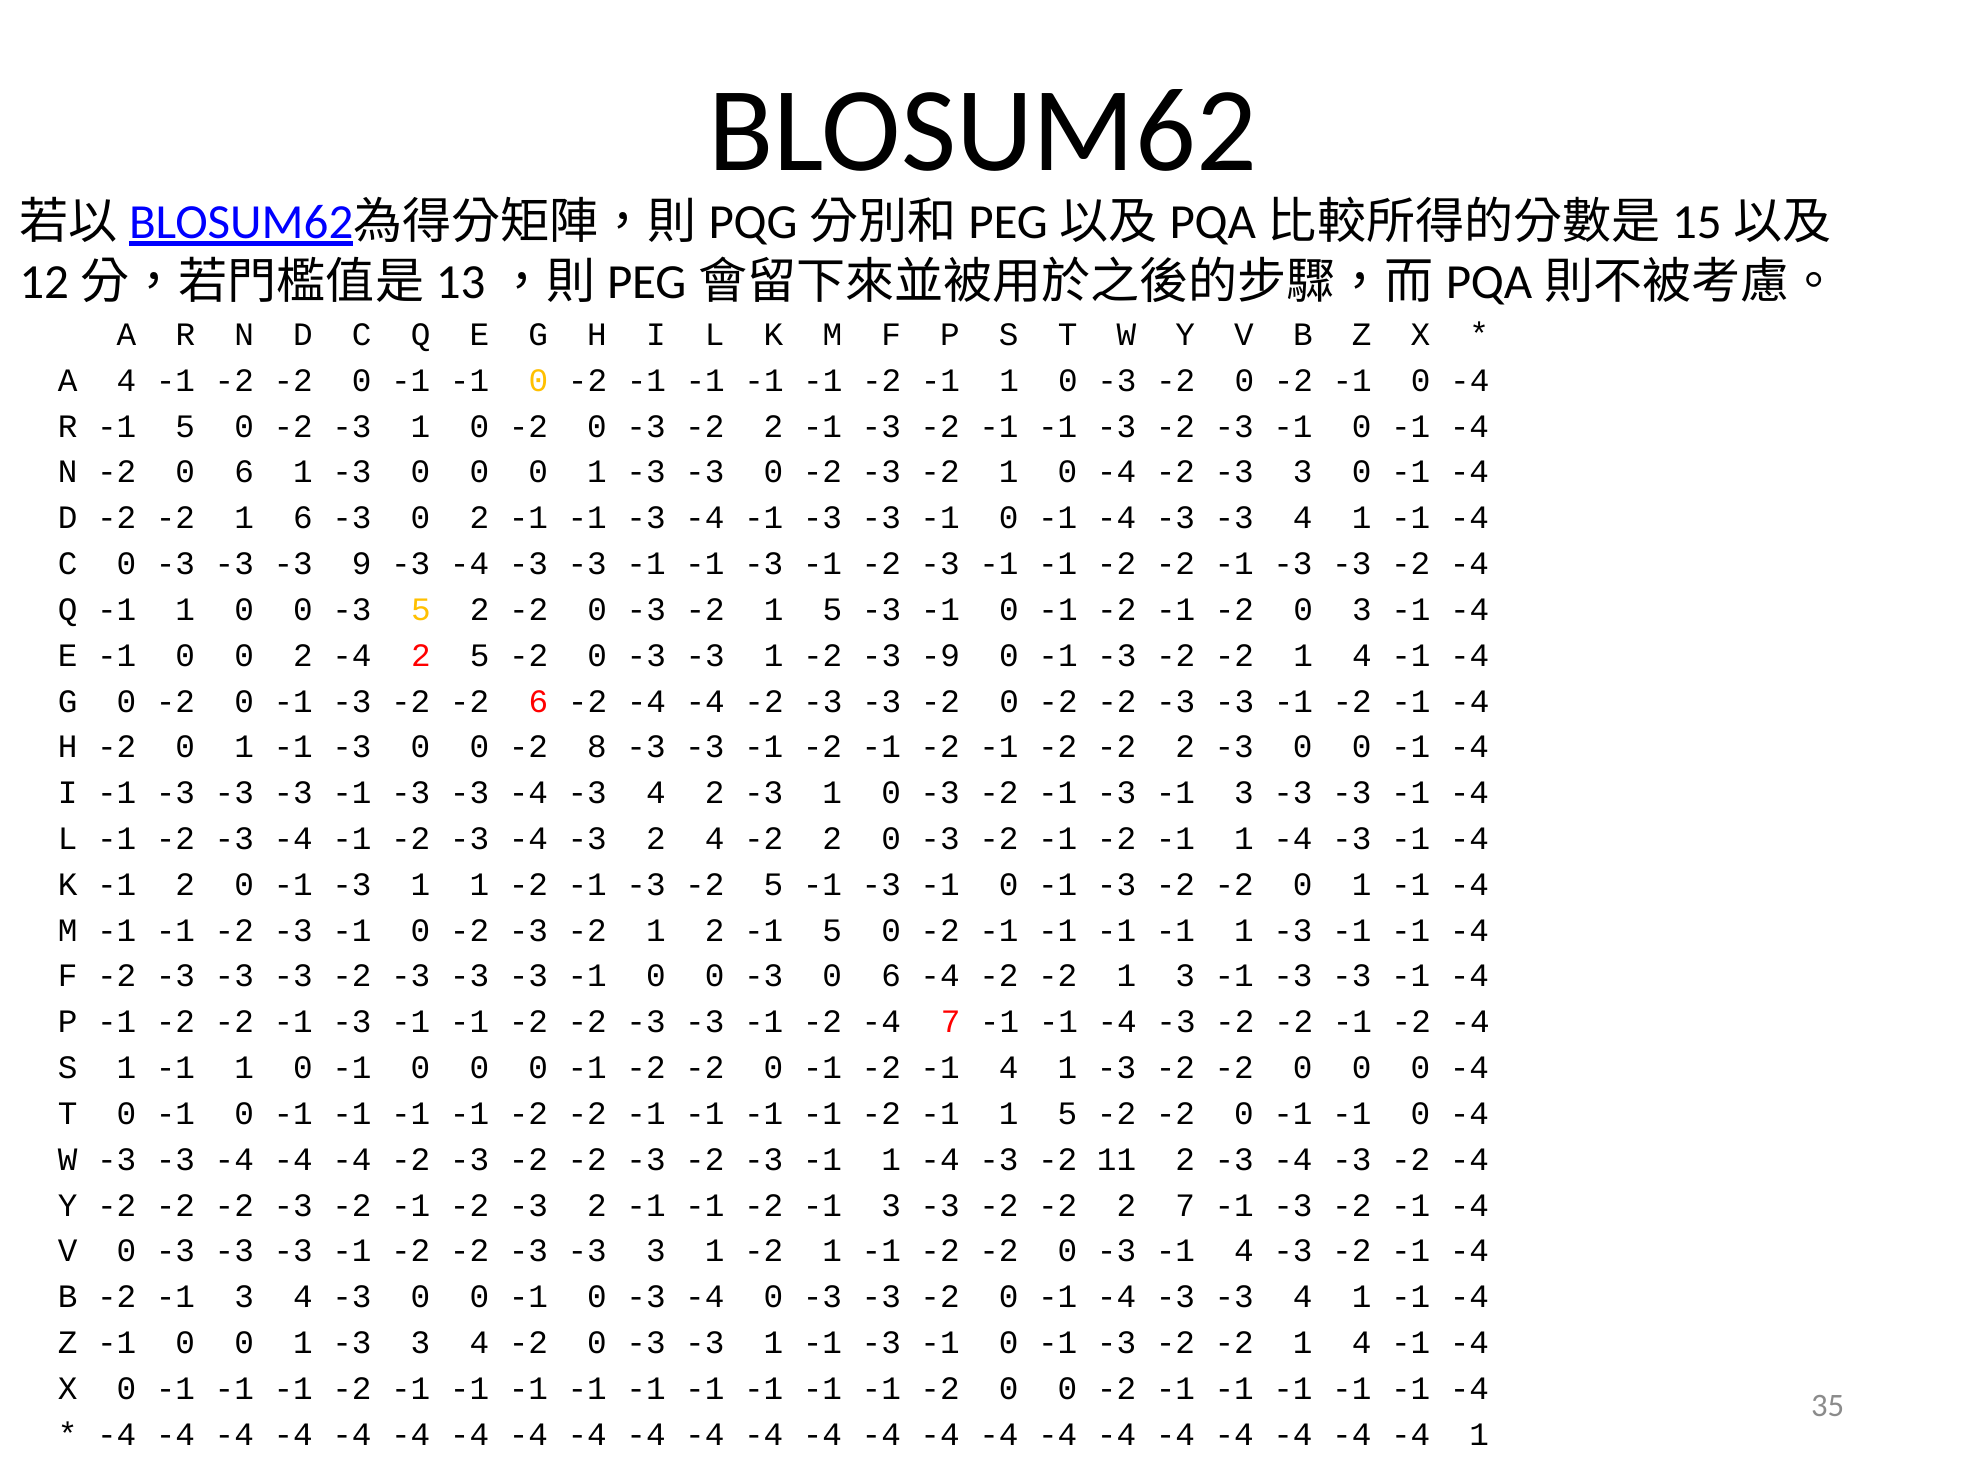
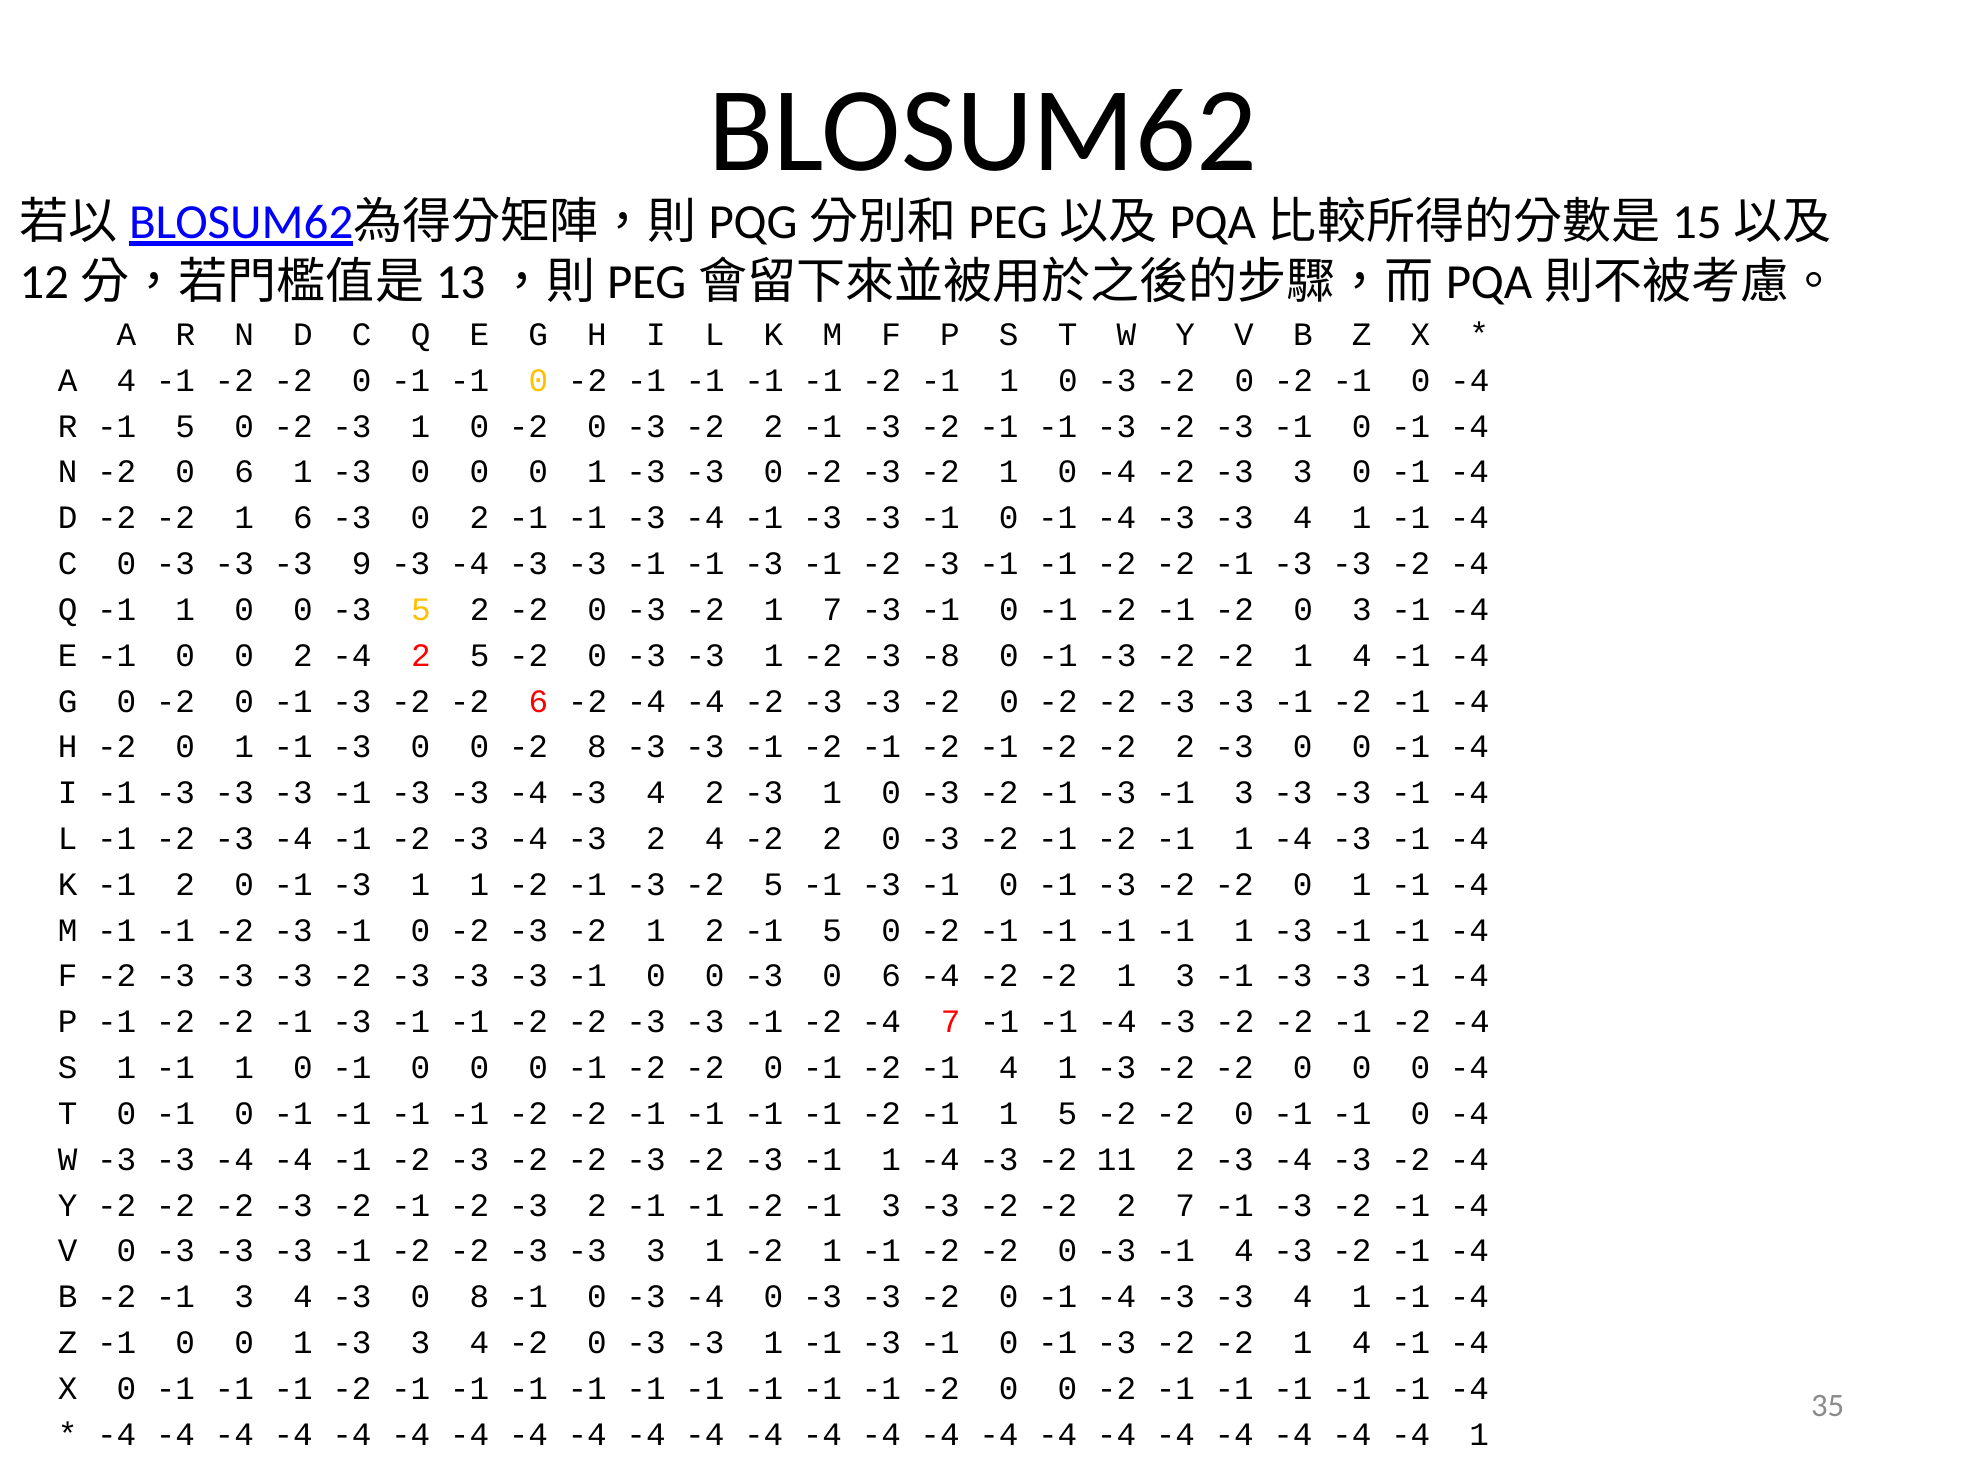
-2 1 5: 5 -> 7
-9: -9 -> -8
-3 -4 -4 -4: -4 -> -1
4 -3 0 0: 0 -> 8
